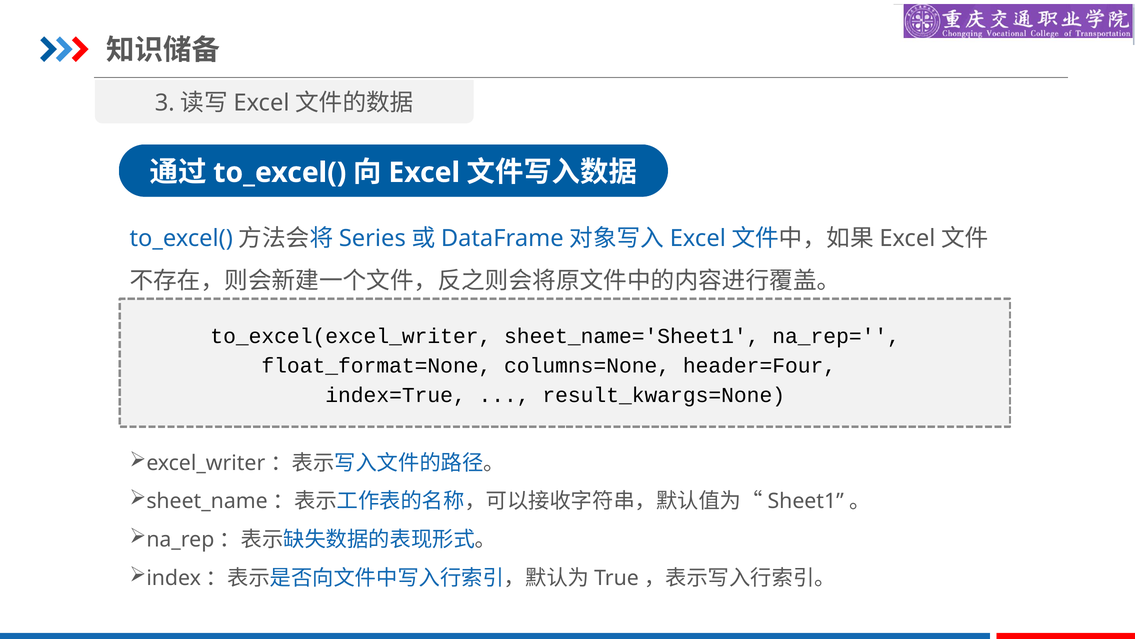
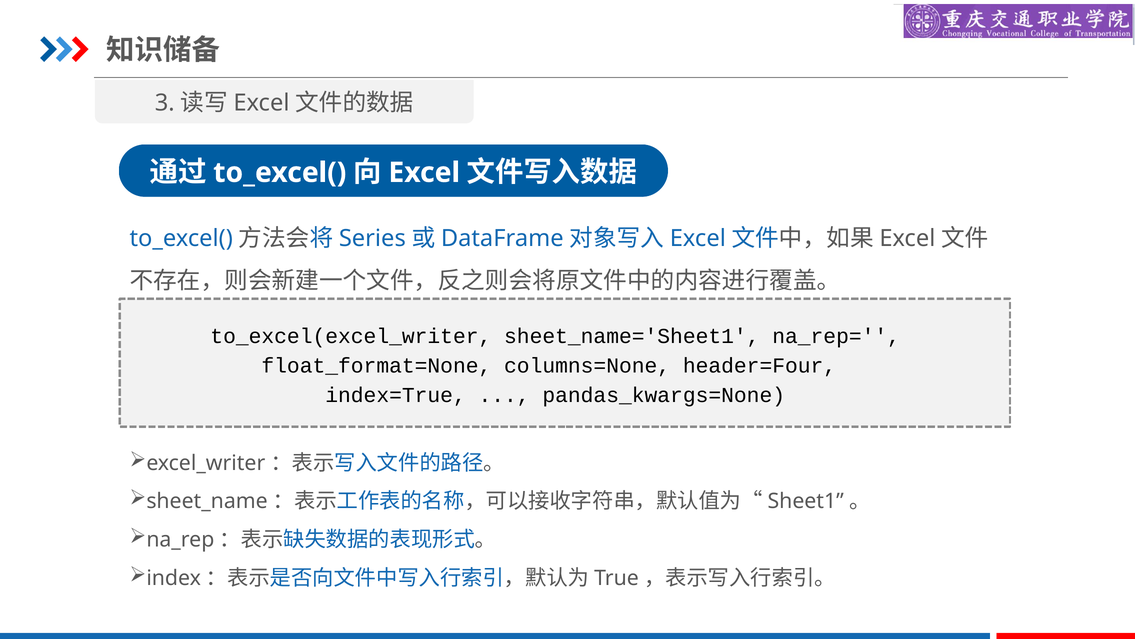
result_kwargs=None: result_kwargs=None -> pandas_kwargs=None
